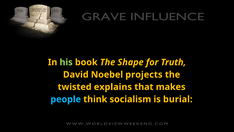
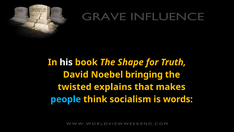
his colour: light green -> white
projects: projects -> bringing
burial: burial -> words
